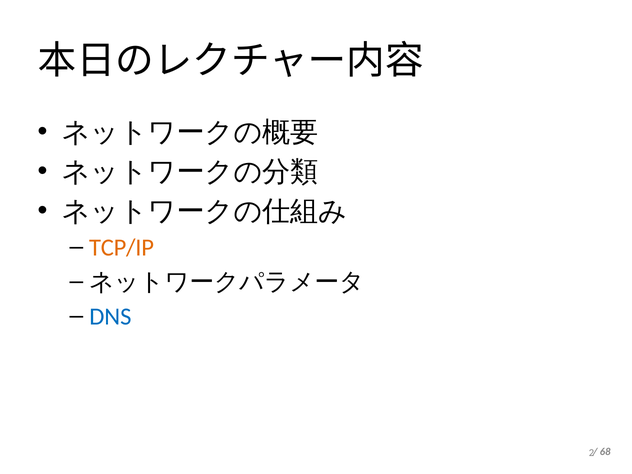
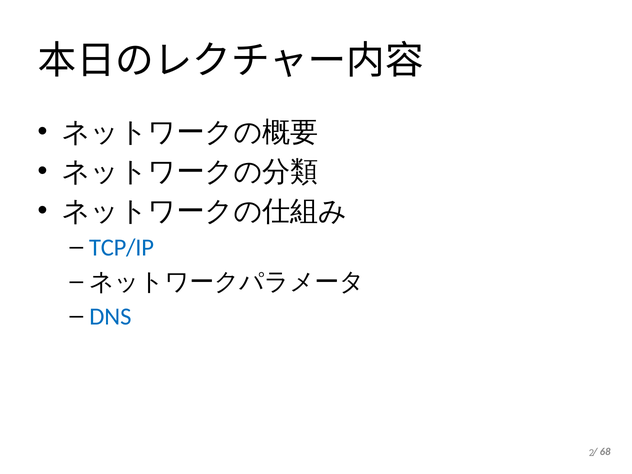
TCP/IP colour: orange -> blue
